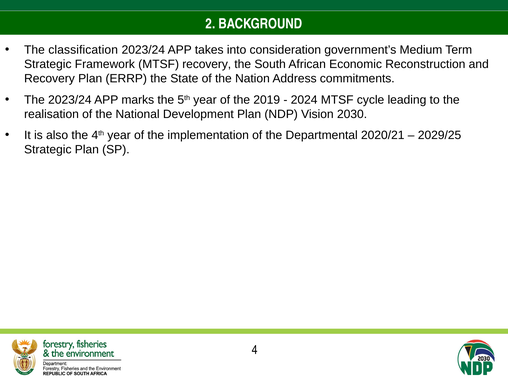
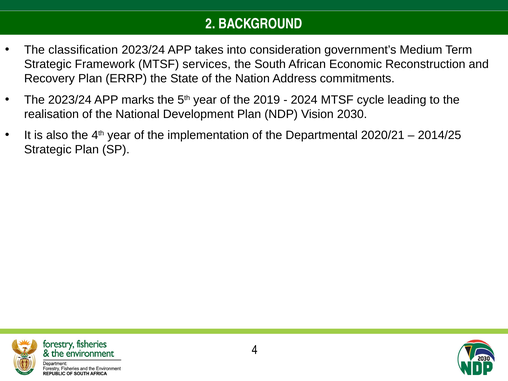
MTSF recovery: recovery -> services
2029/25: 2029/25 -> 2014/25
